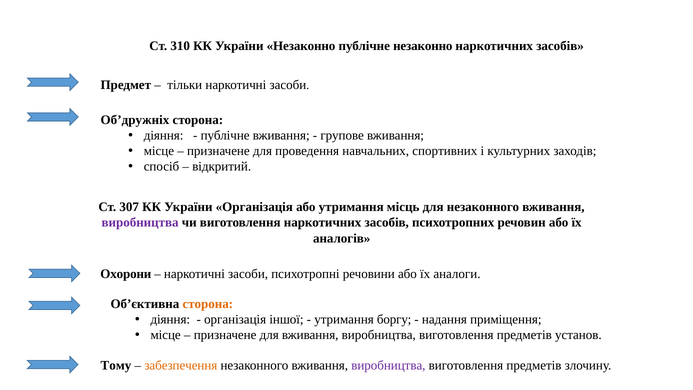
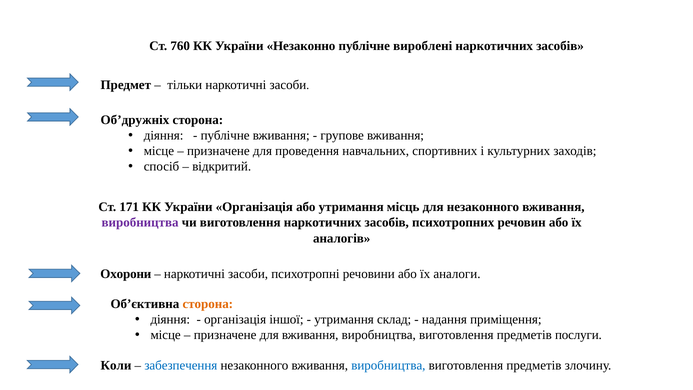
310: 310 -> 760
публічне незаконно: незаконно -> вироблені
307: 307 -> 171
боргу: боргу -> склад
установ: установ -> послуги
Тому: Тому -> Коли
забезпечення colour: orange -> blue
виробництва at (388, 365) colour: purple -> blue
